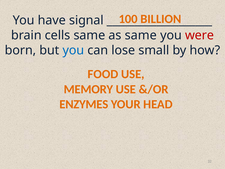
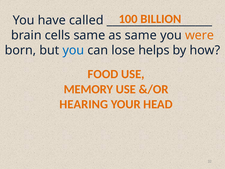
signal: signal -> called
were colour: red -> orange
small: small -> helps
ENZYMES: ENZYMES -> HEARING
